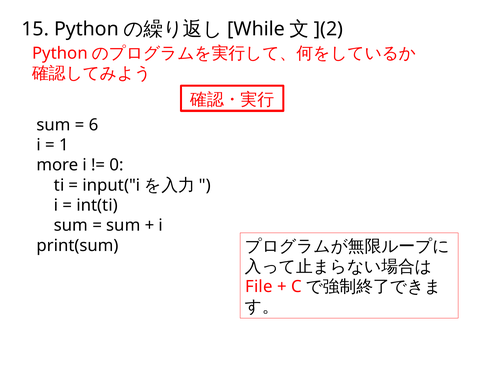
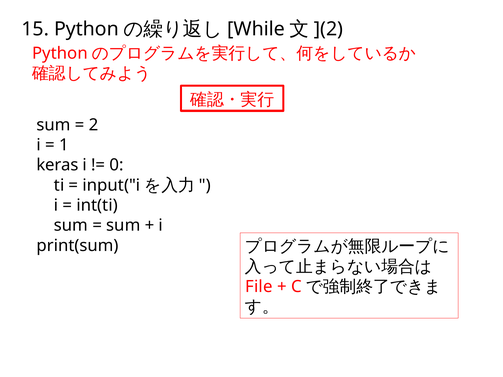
6: 6 -> 2
more: more -> keras
